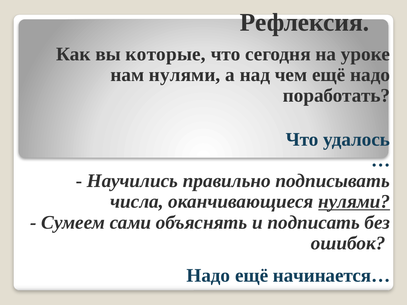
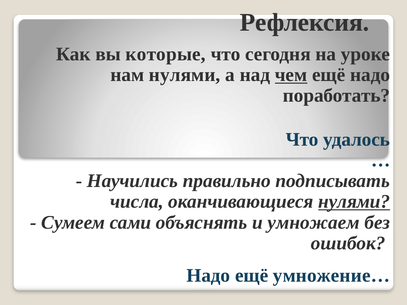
чем underline: none -> present
подписать: подписать -> умножаем
начинается…: начинается… -> умножение…
